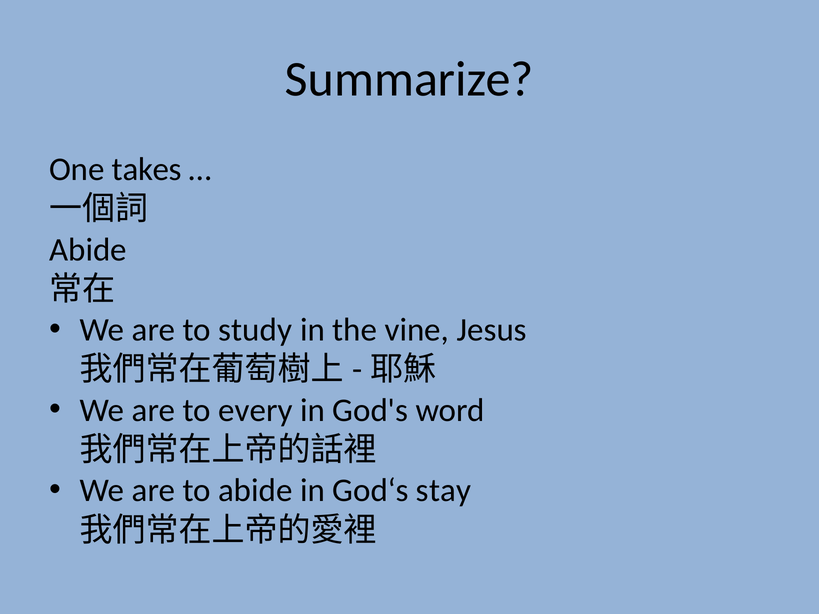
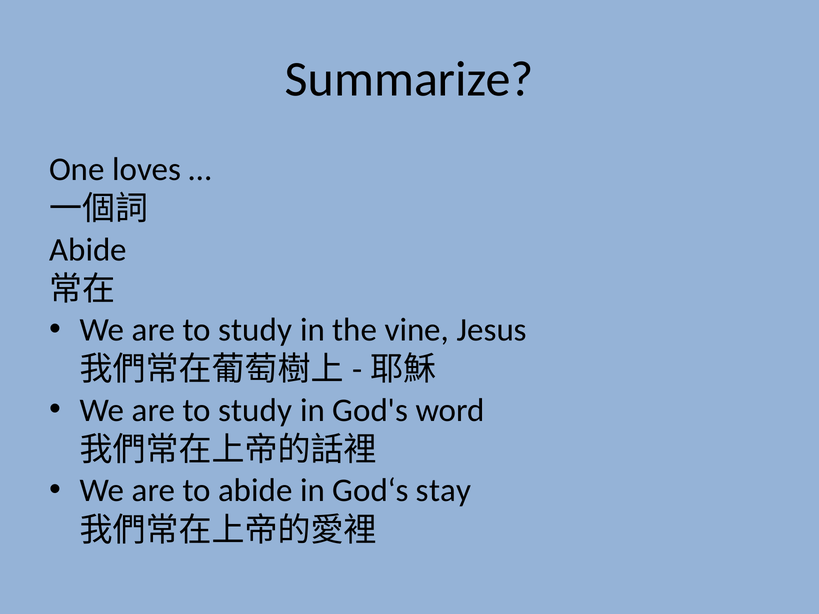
takes: takes -> loves
every at (255, 410): every -> study
